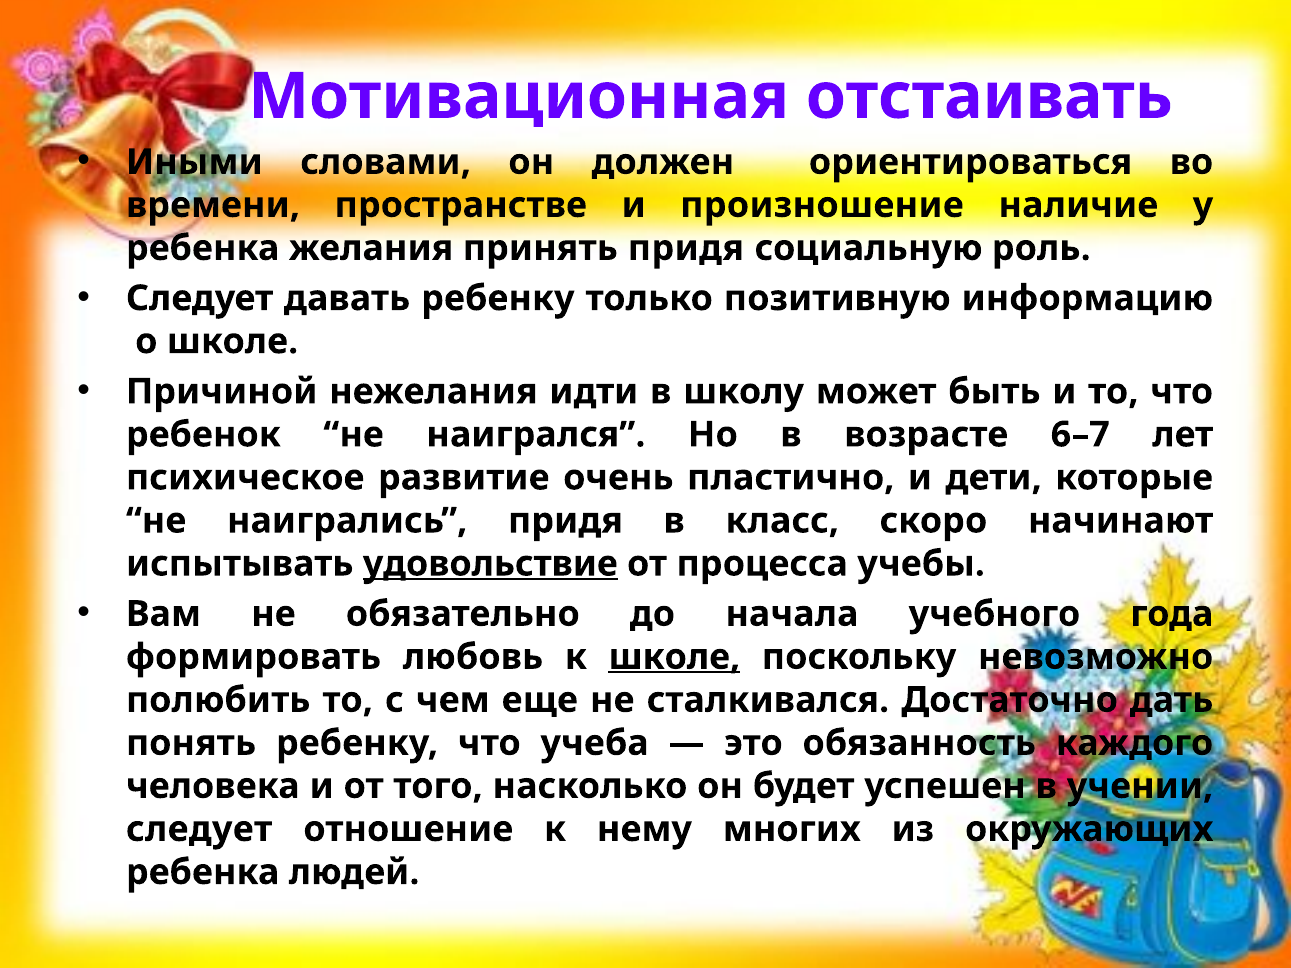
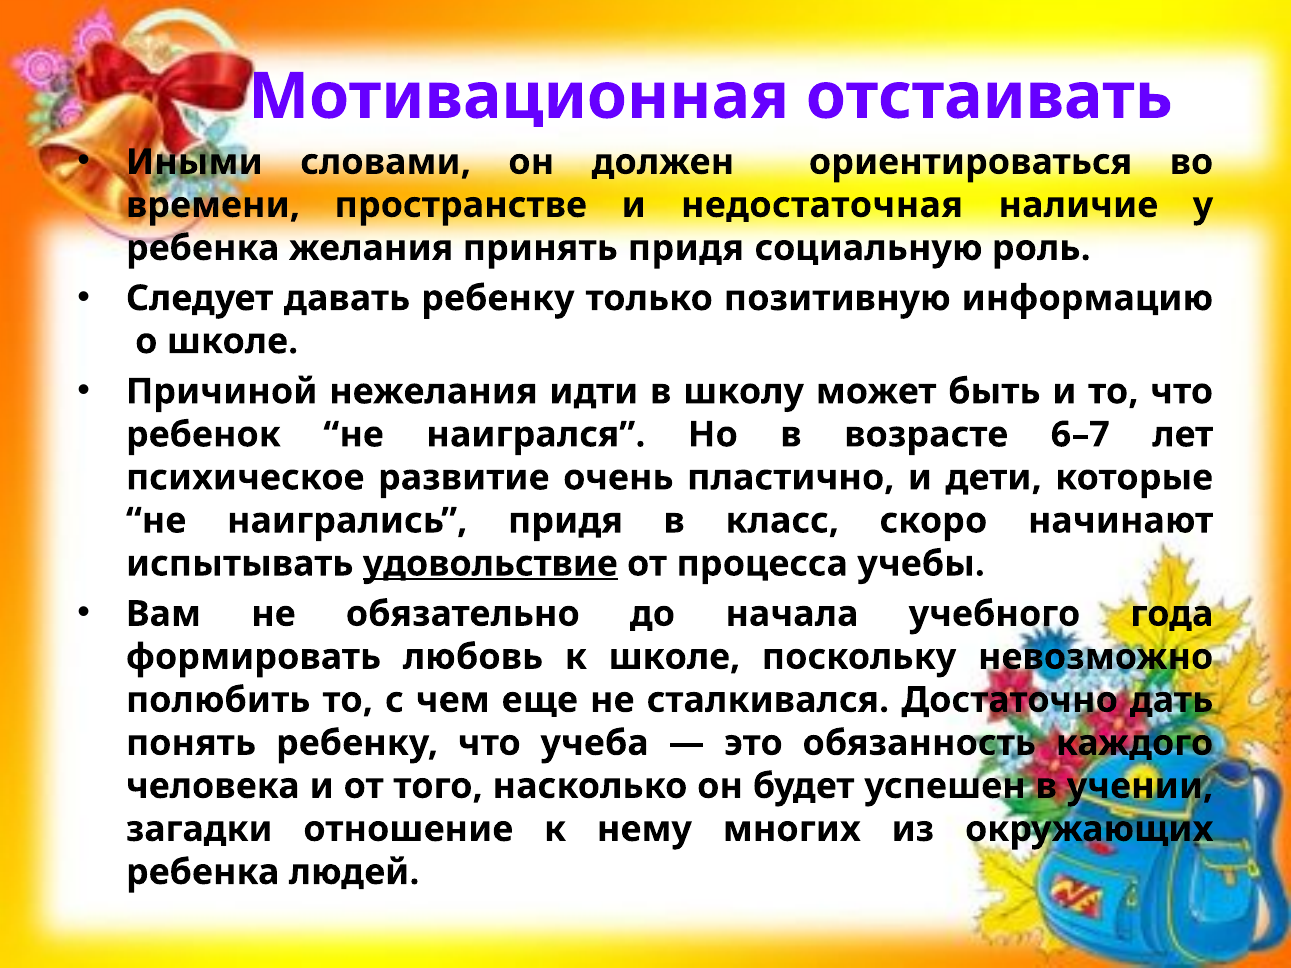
произношение: произношение -> недостаточная
школе at (674, 657) underline: present -> none
следует at (199, 829): следует -> загадки
